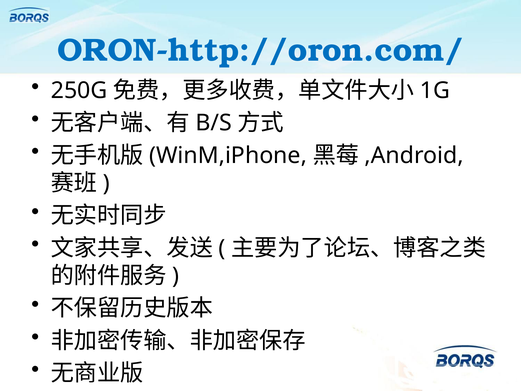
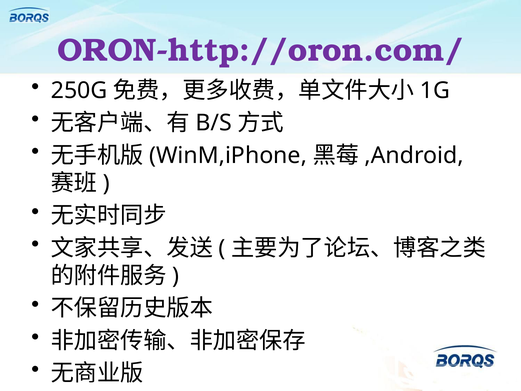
ORON-http://oron.com/ colour: blue -> purple
